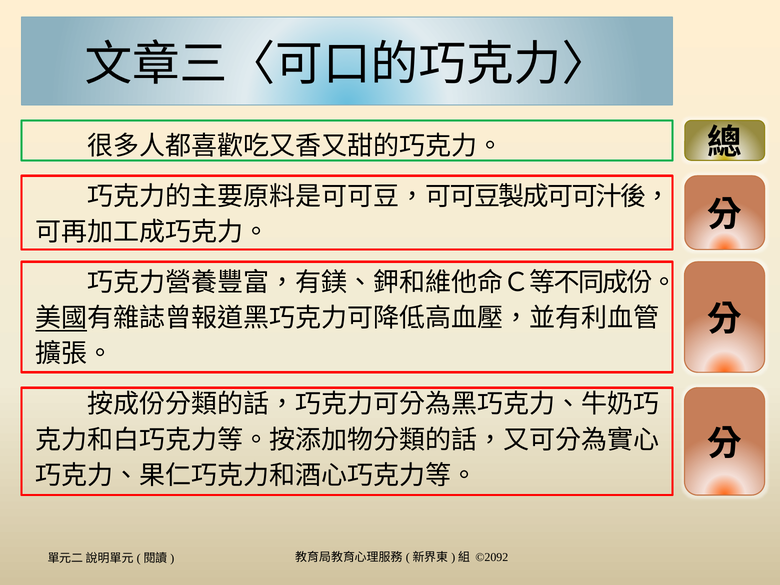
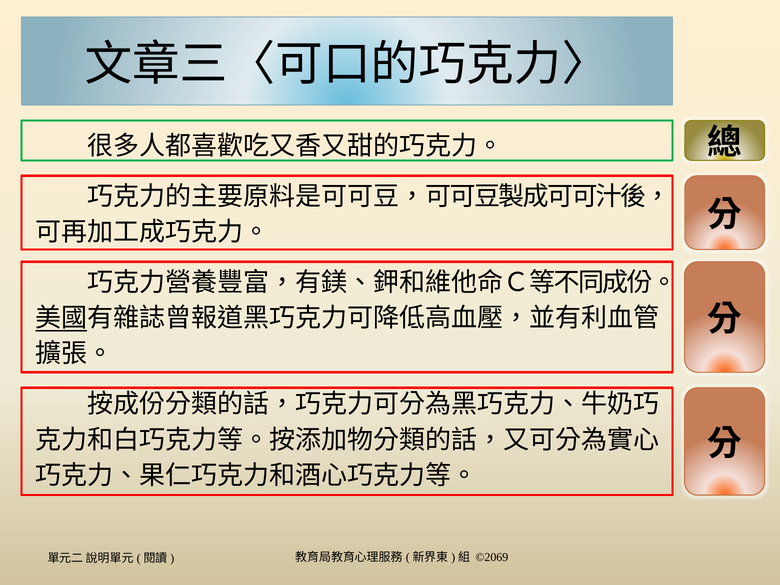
©2092: ©2092 -> ©2069
